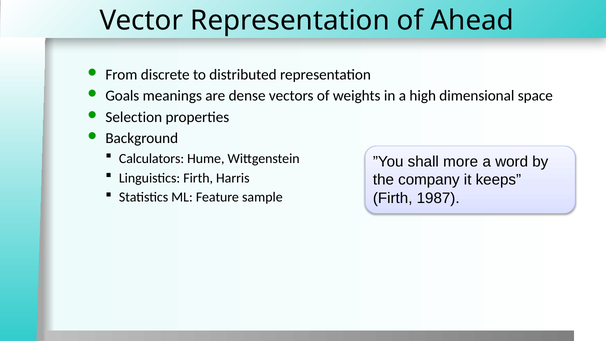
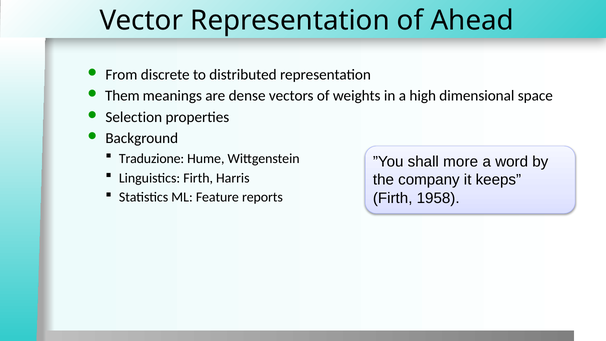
Goals: Goals -> Them
Calculators: Calculators -> Traduzione
sample: sample -> reports
1987: 1987 -> 1958
